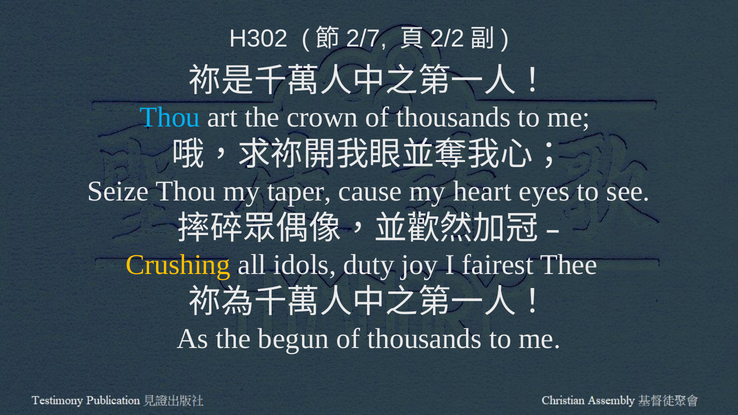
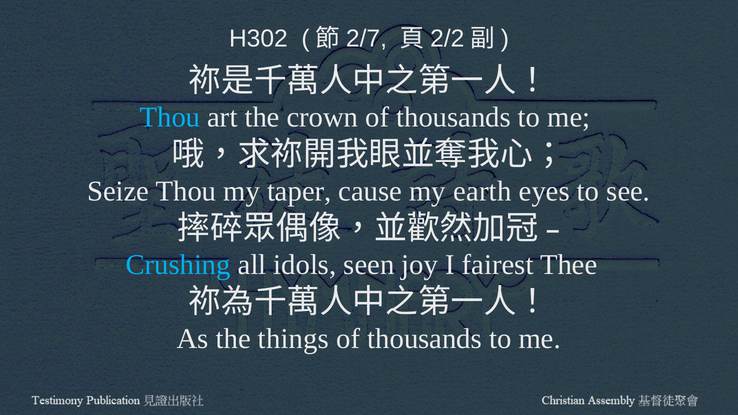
heart: heart -> earth
Crushing colour: yellow -> light blue
duty: duty -> seen
begun: begun -> things
